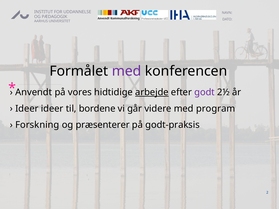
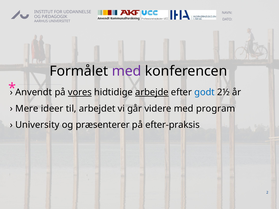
vores underline: none -> present
godt colour: purple -> blue
Ideer at (27, 109): Ideer -> Mere
bordene: bordene -> arbejdet
Forskning: Forskning -> University
godt-praksis: godt-praksis -> efter-praksis
